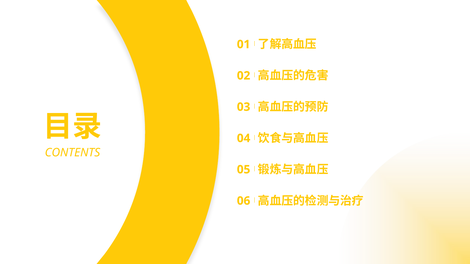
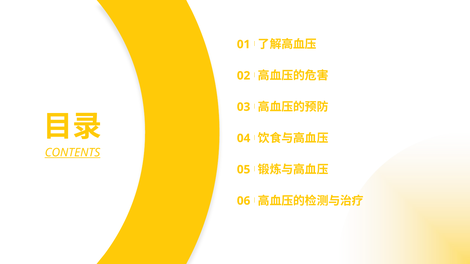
CONTENTS underline: none -> present
